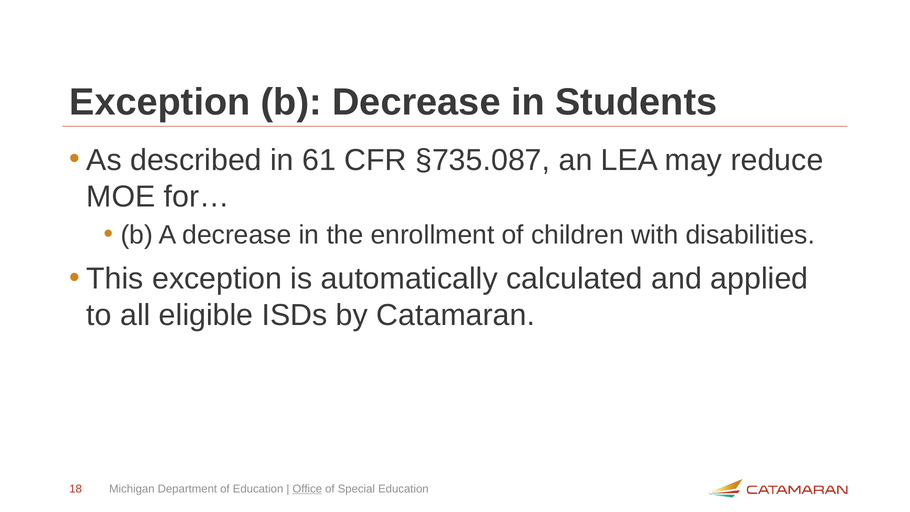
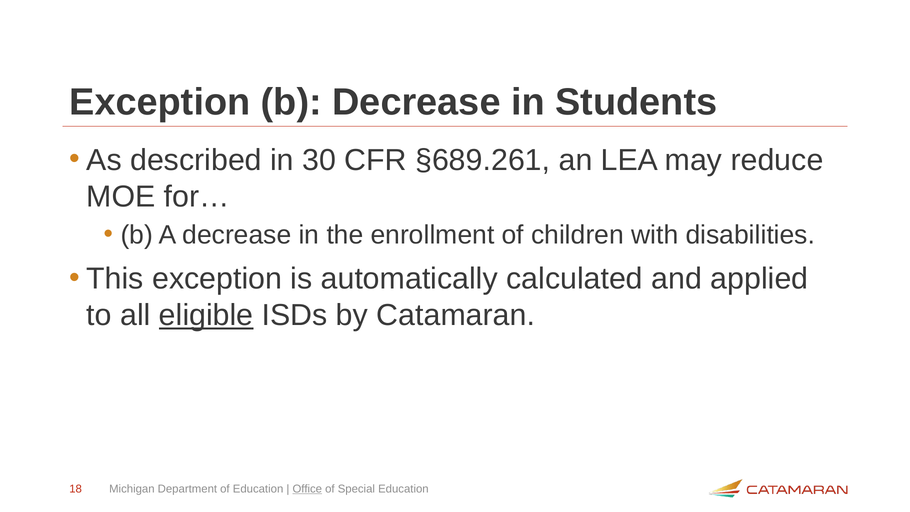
61: 61 -> 30
§735.087: §735.087 -> §689.261
eligible underline: none -> present
